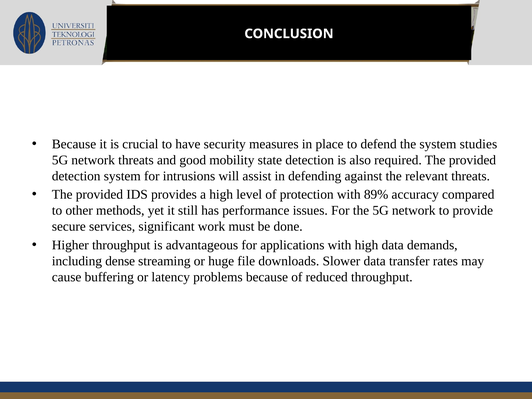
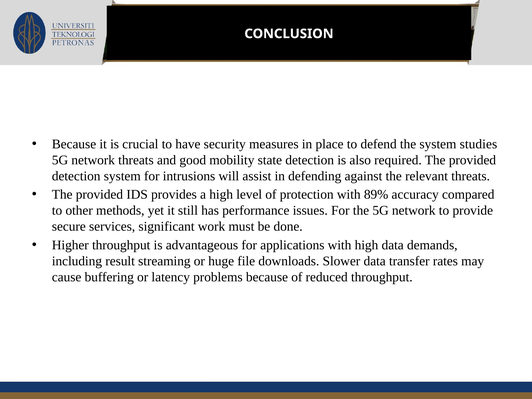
dense: dense -> result
